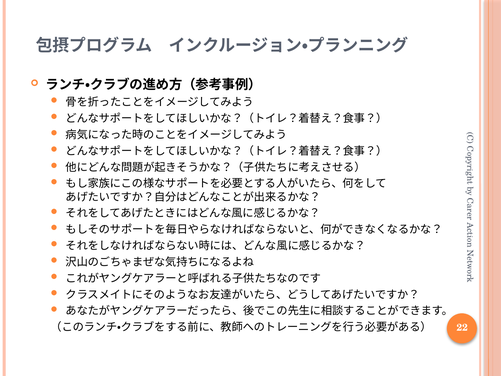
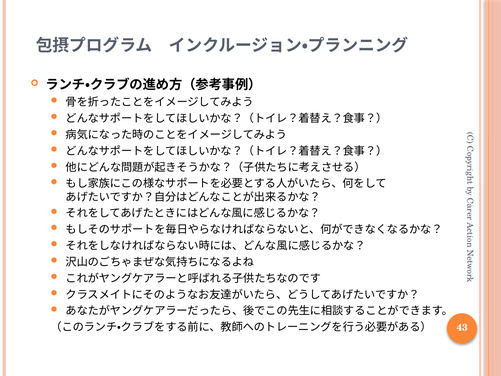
22: 22 -> 43
